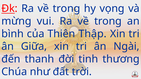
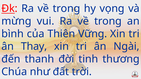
Thập: Thập -> Vững
Giữa: Giữa -> Thay
